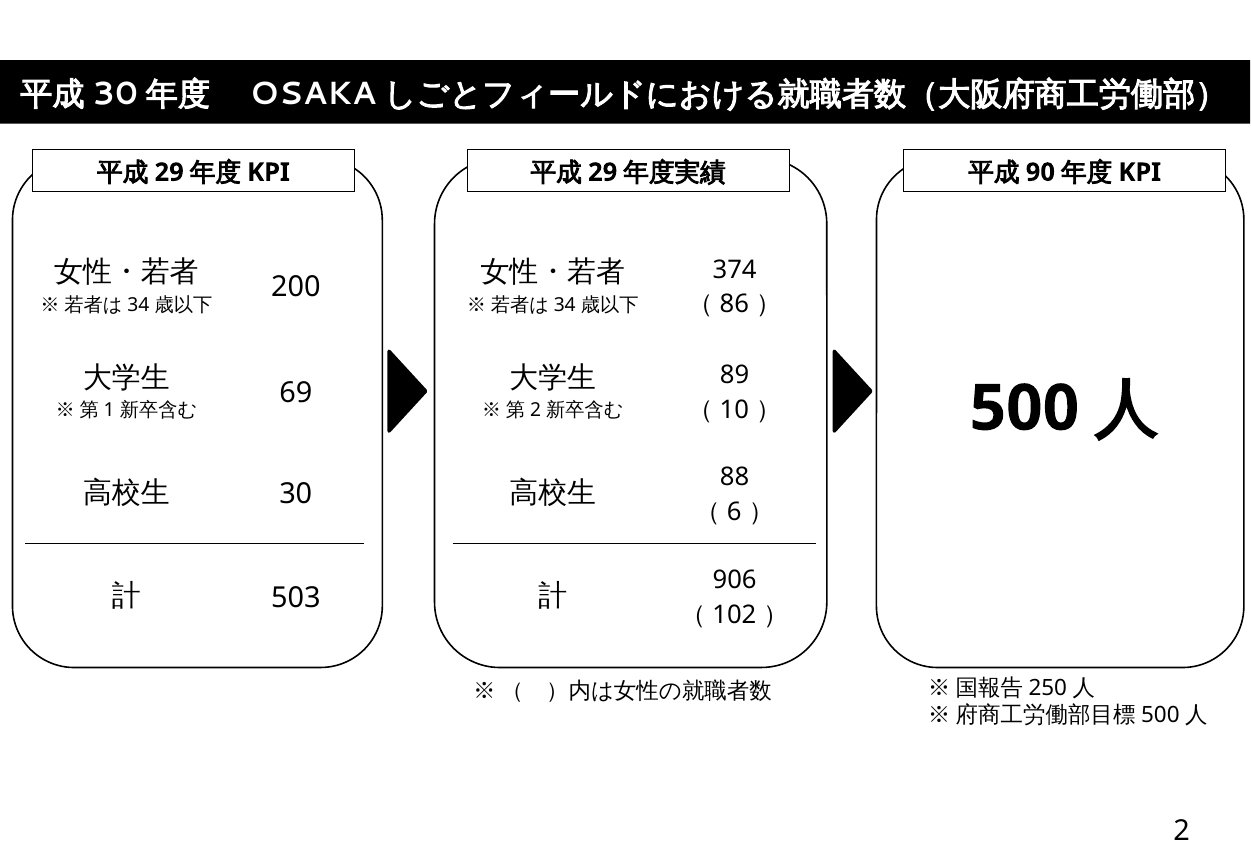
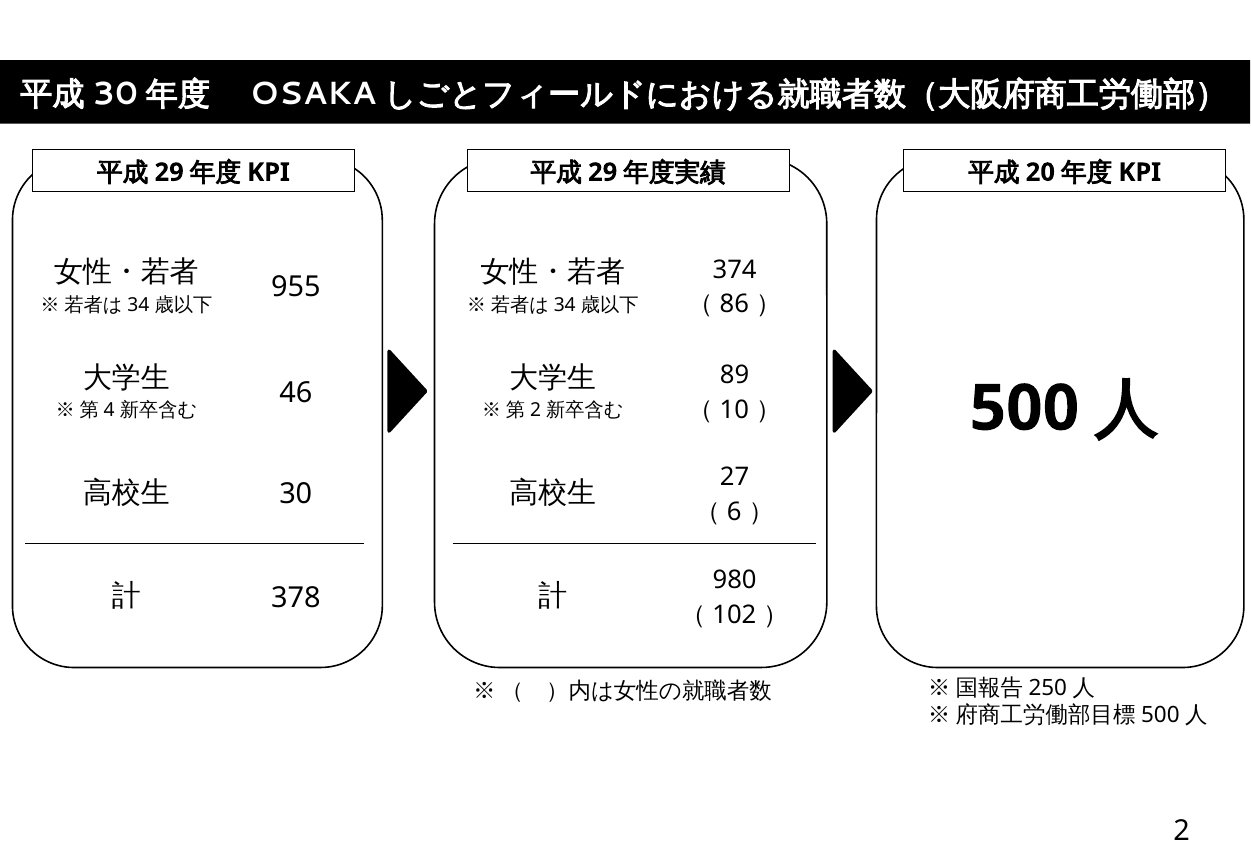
90: 90 -> 20
200: 200 -> 955
1: 1 -> 4
69: 69 -> 46
88: 88 -> 27
503: 503 -> 378
906: 906 -> 980
